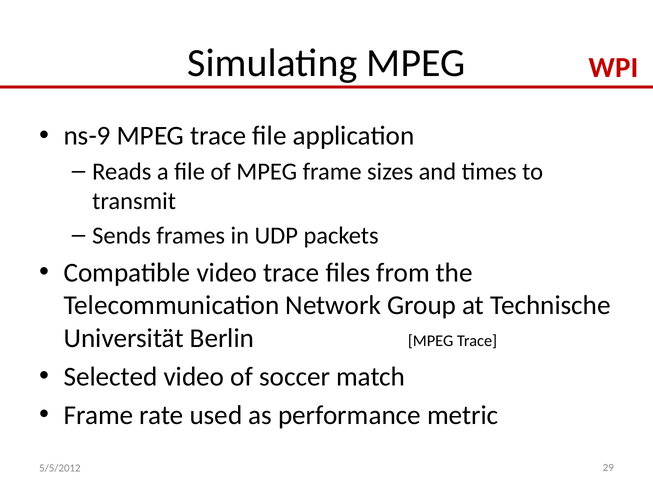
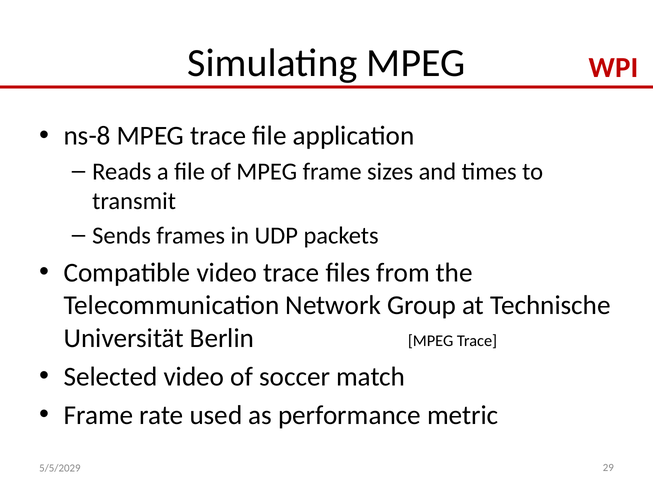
ns-9: ns-9 -> ns-8
5/5/2012: 5/5/2012 -> 5/5/2029
